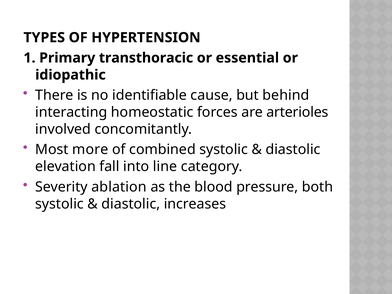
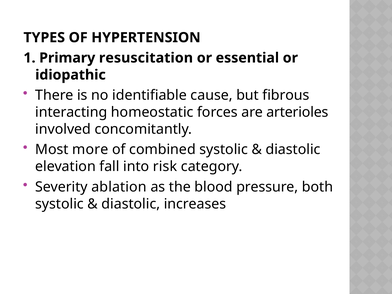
transthoracic: transthoracic -> resuscitation
behind: behind -> fibrous
line: line -> risk
